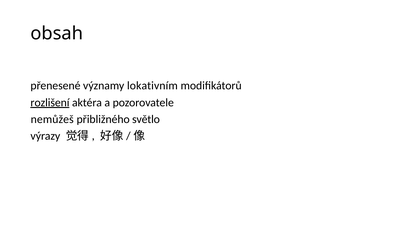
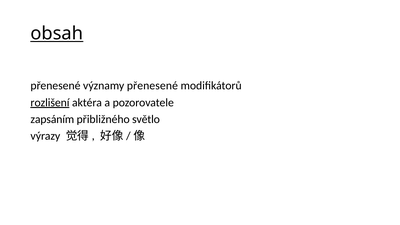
obsah underline: none -> present
významy lokativním: lokativním -> přenesené
nemůžeš: nemůžeš -> zapsáním
